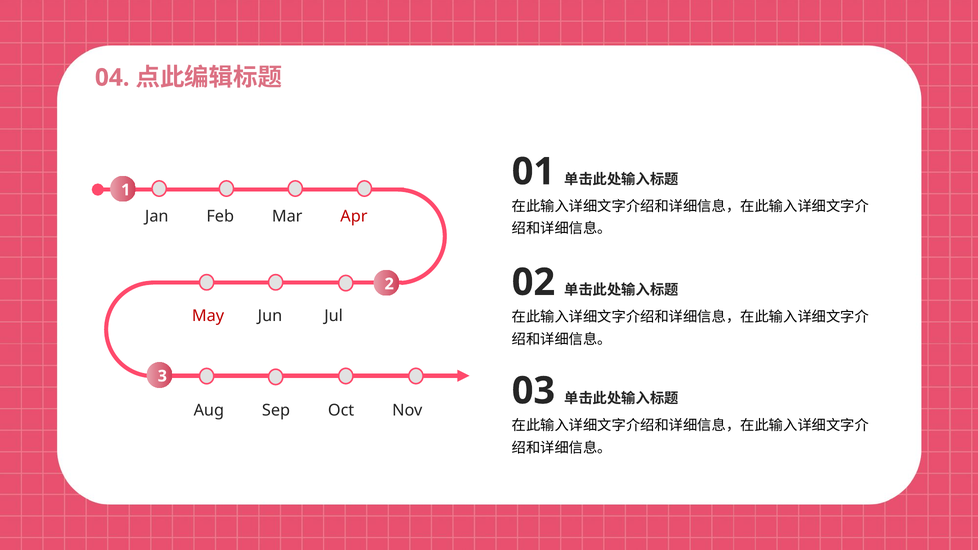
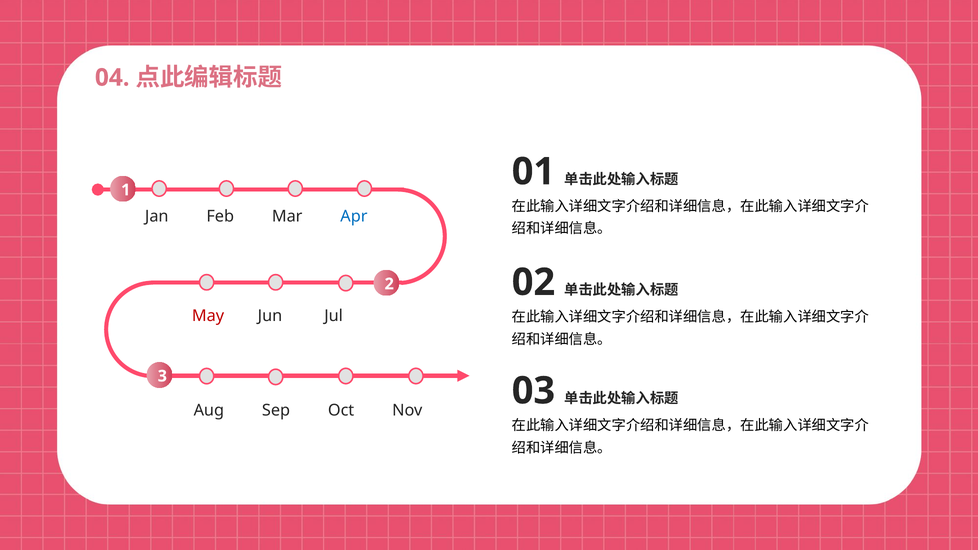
Apr colour: red -> blue
